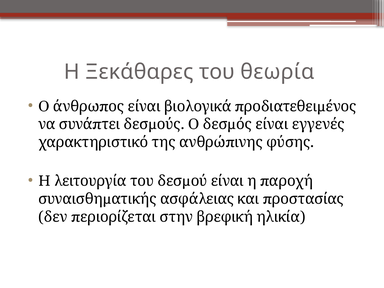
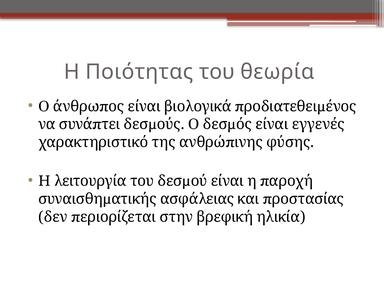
Ξεκάθαρες: Ξεκάθαρες -> Ποιότητας
